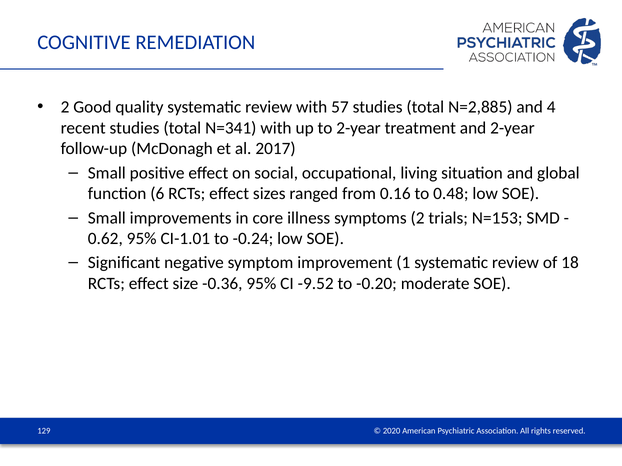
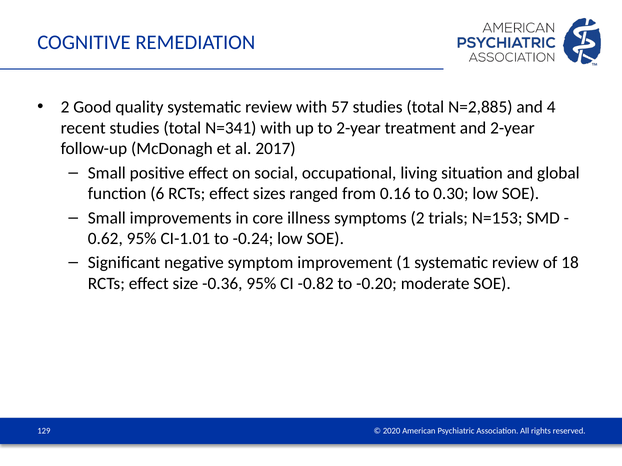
0.48: 0.48 -> 0.30
-9.52: -9.52 -> -0.82
